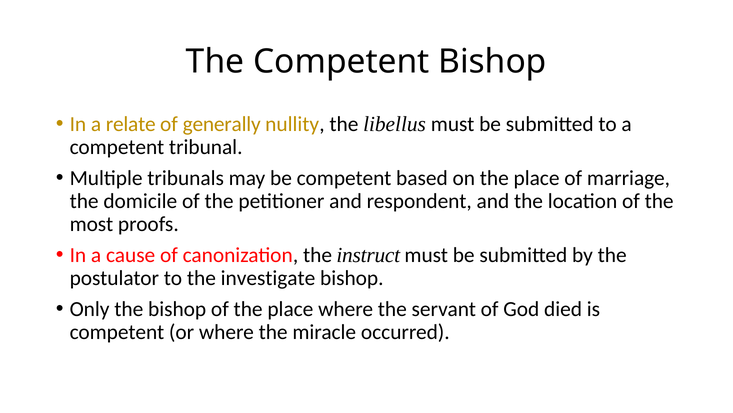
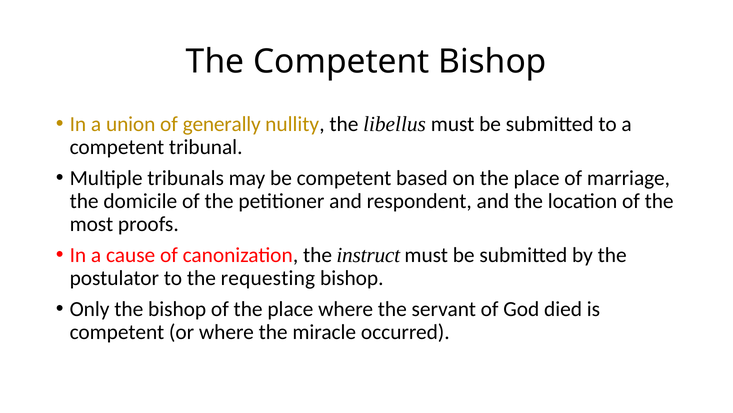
relate: relate -> union
investigate: investigate -> requesting
